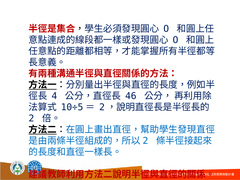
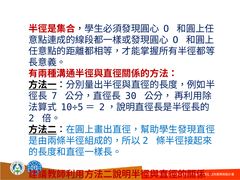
4: 4 -> 7
46: 46 -> 30
